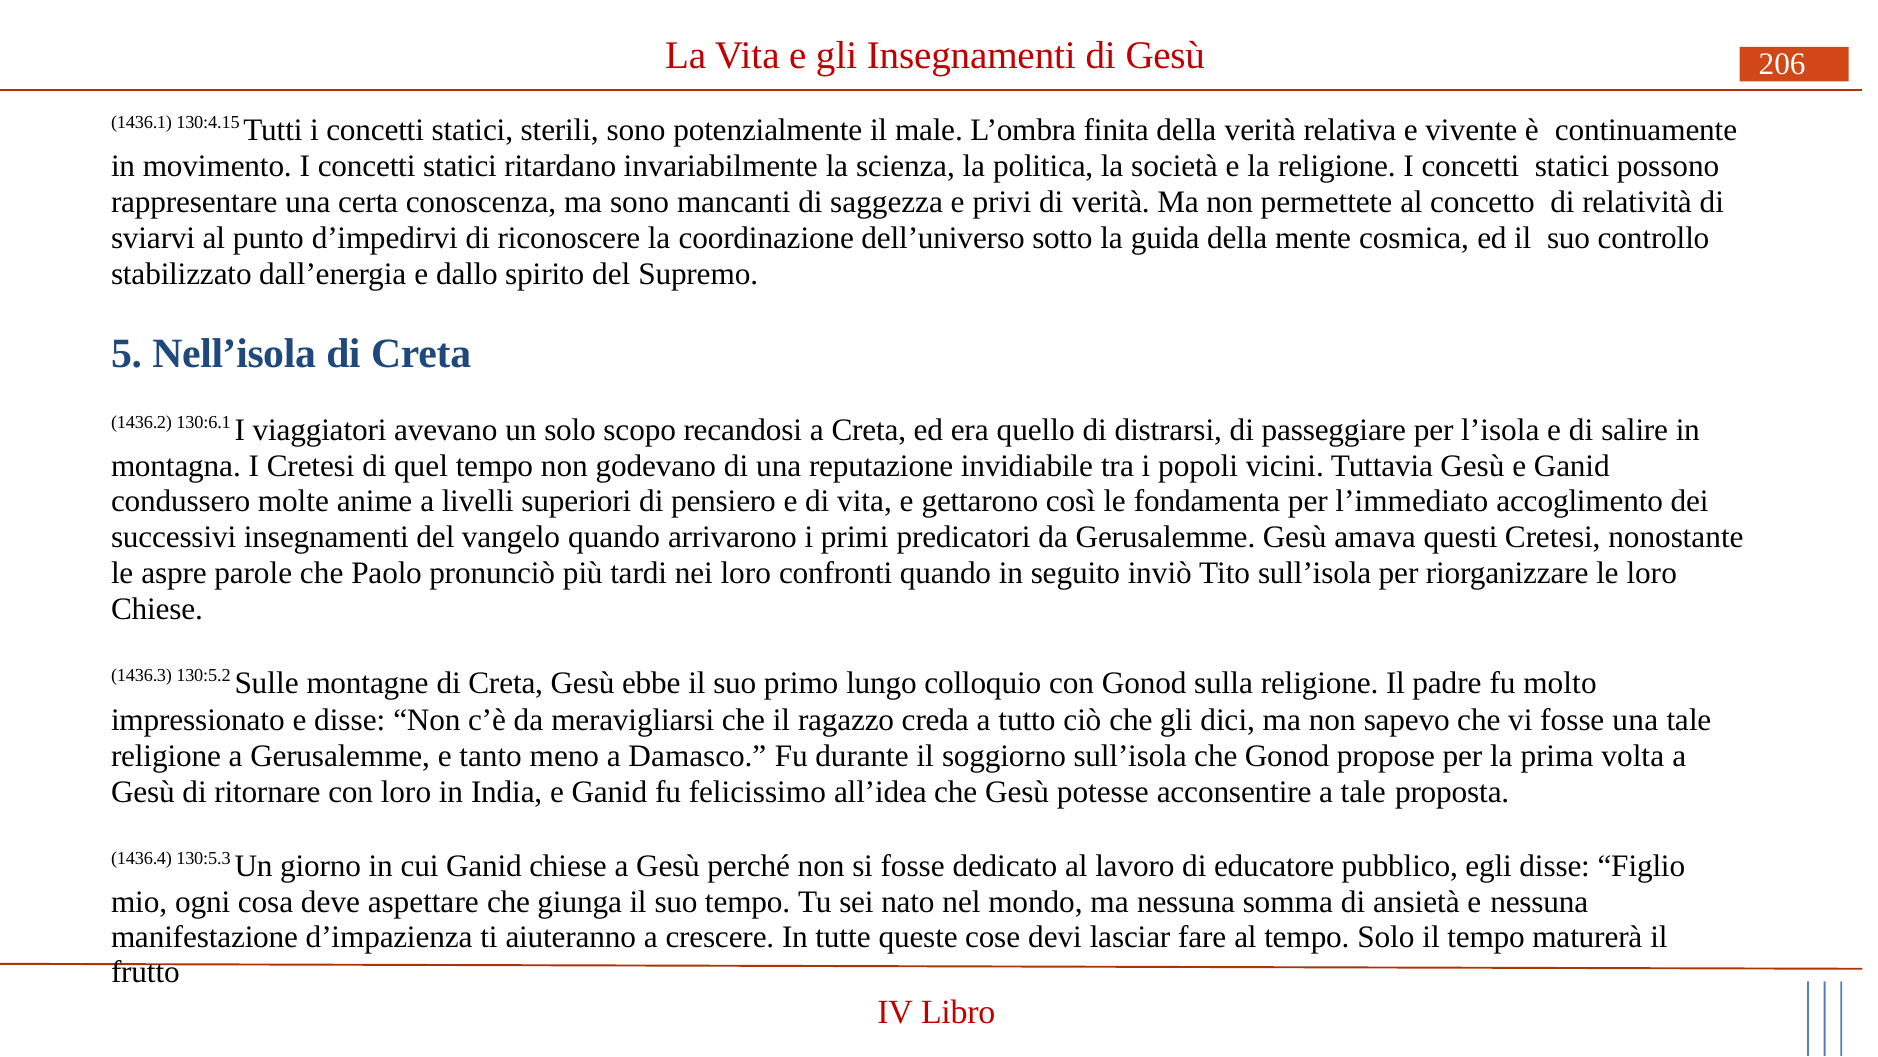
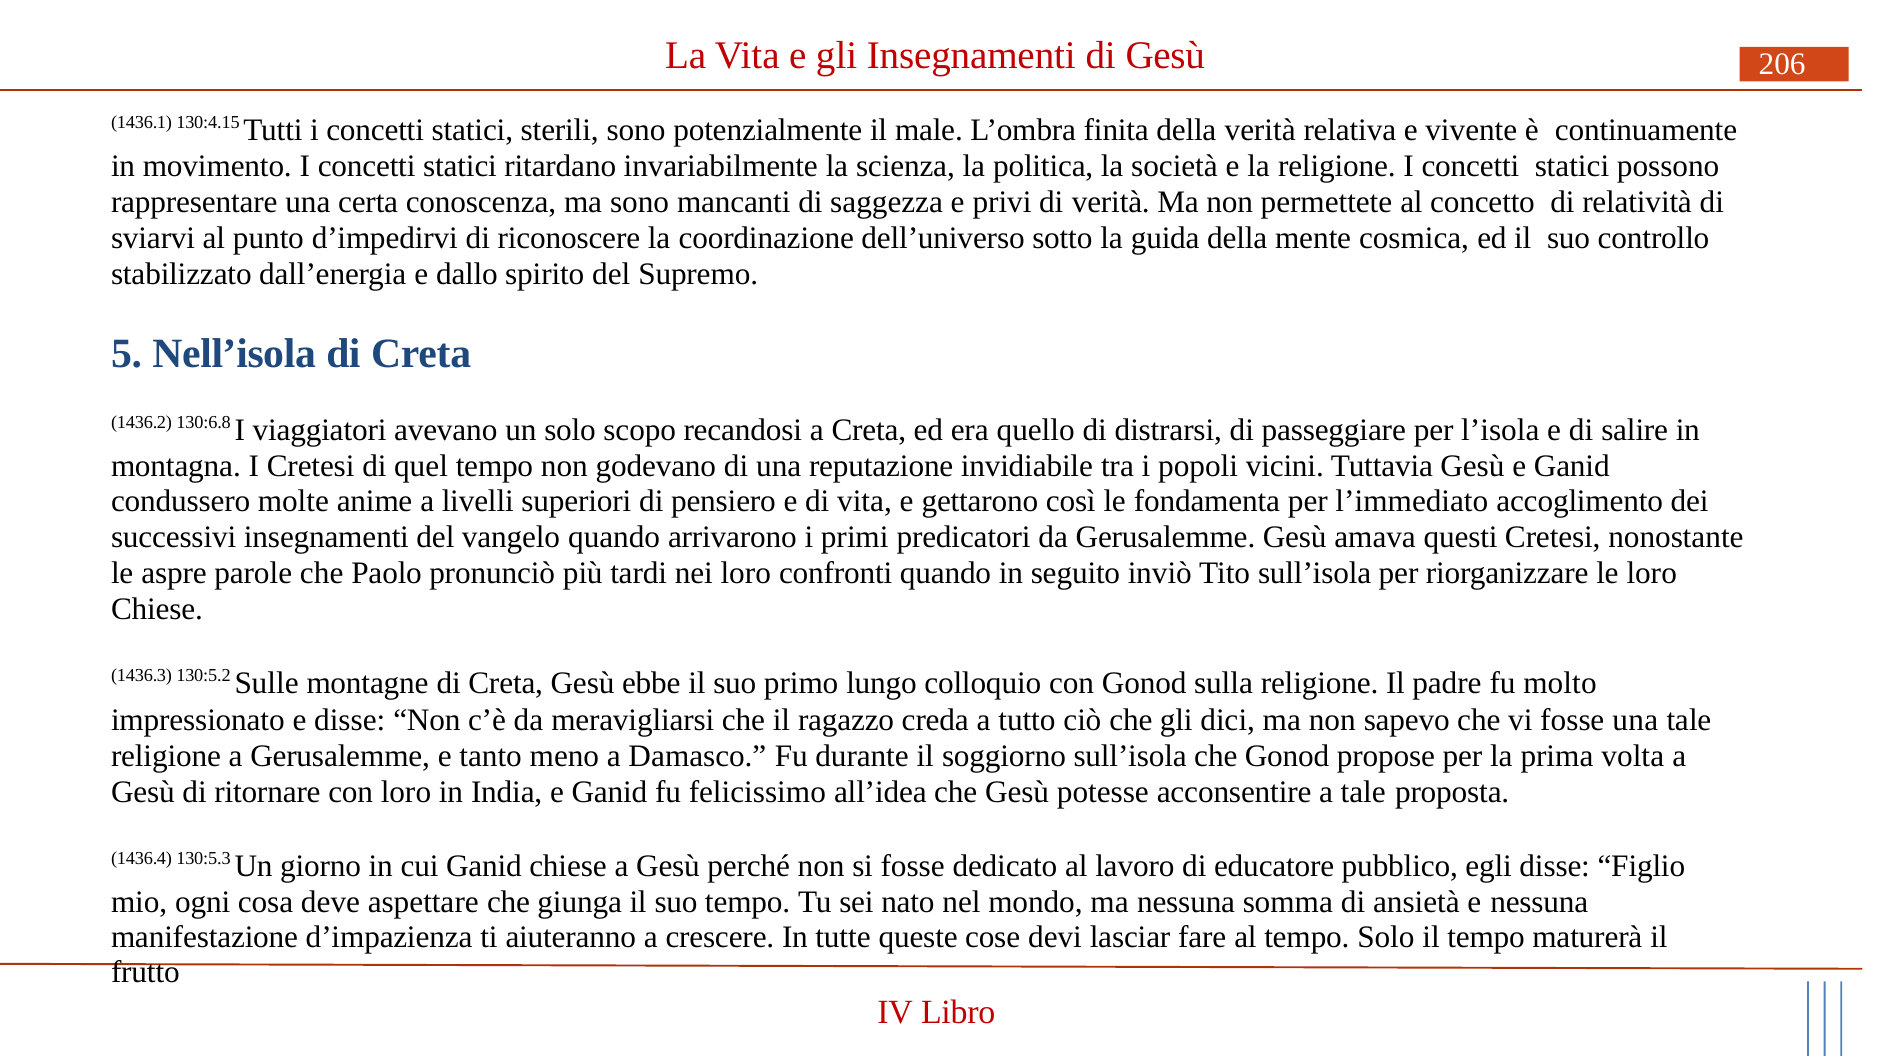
130:6.1: 130:6.1 -> 130:6.8
